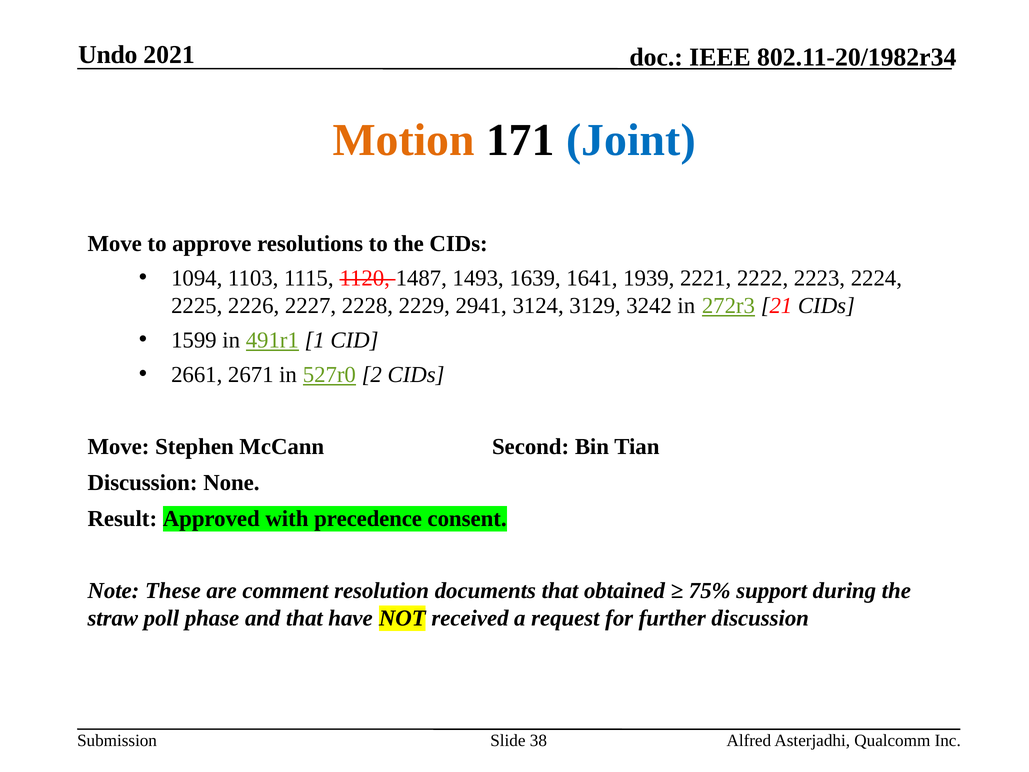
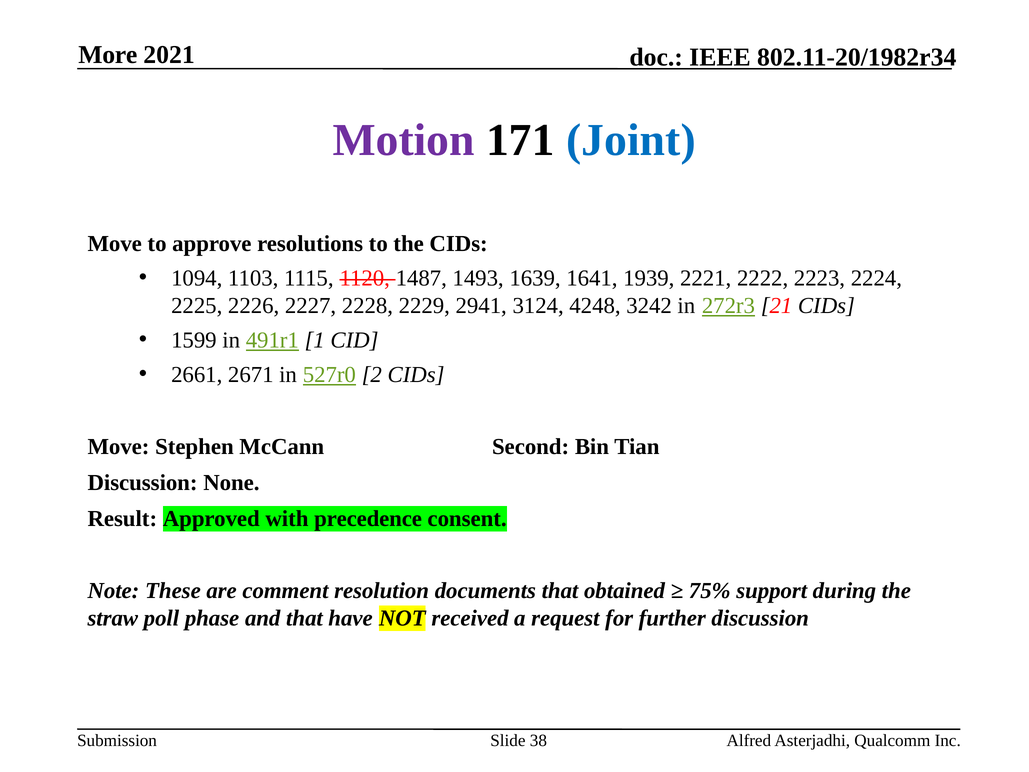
Undo: Undo -> More
Motion colour: orange -> purple
3129: 3129 -> 4248
